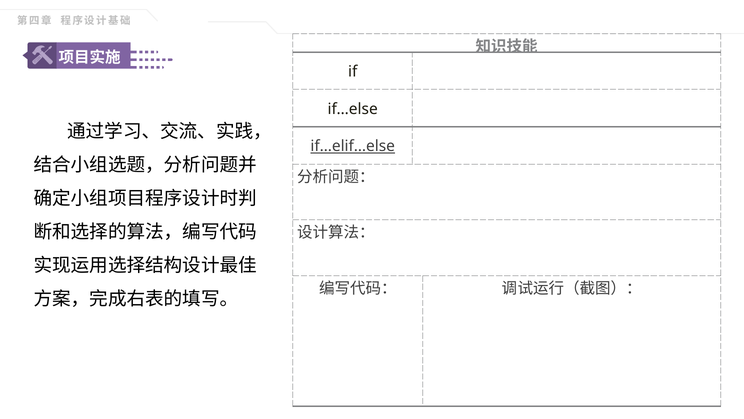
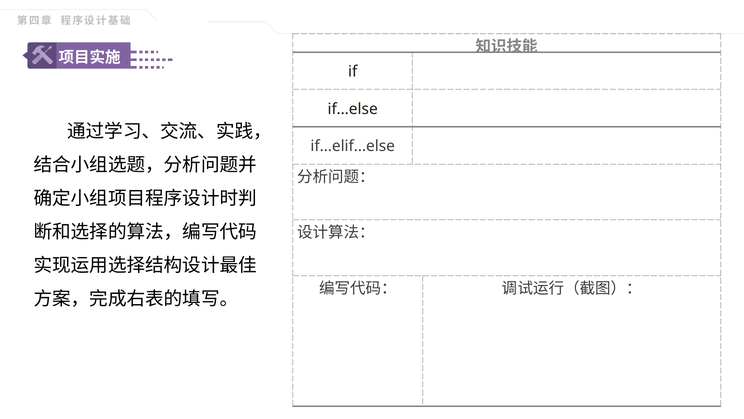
if…elif…else underline: present -> none
